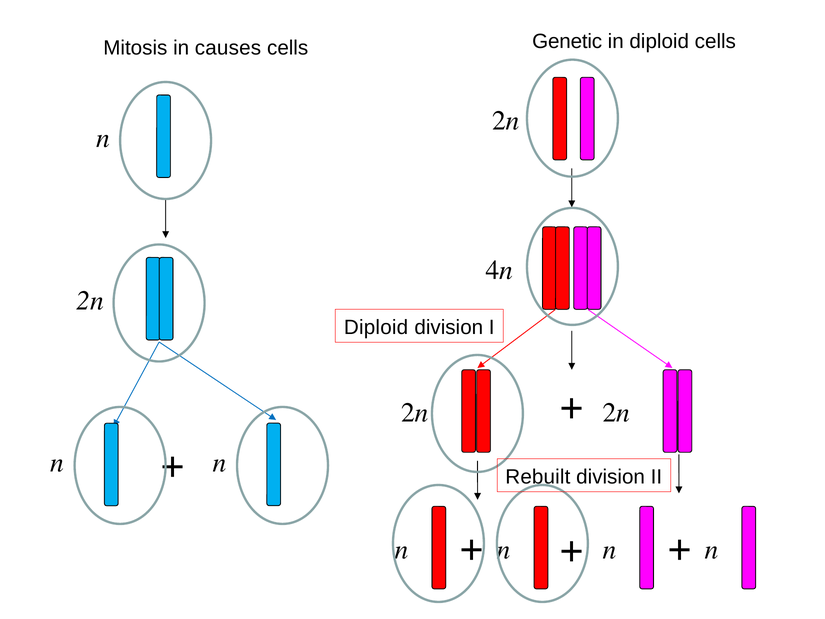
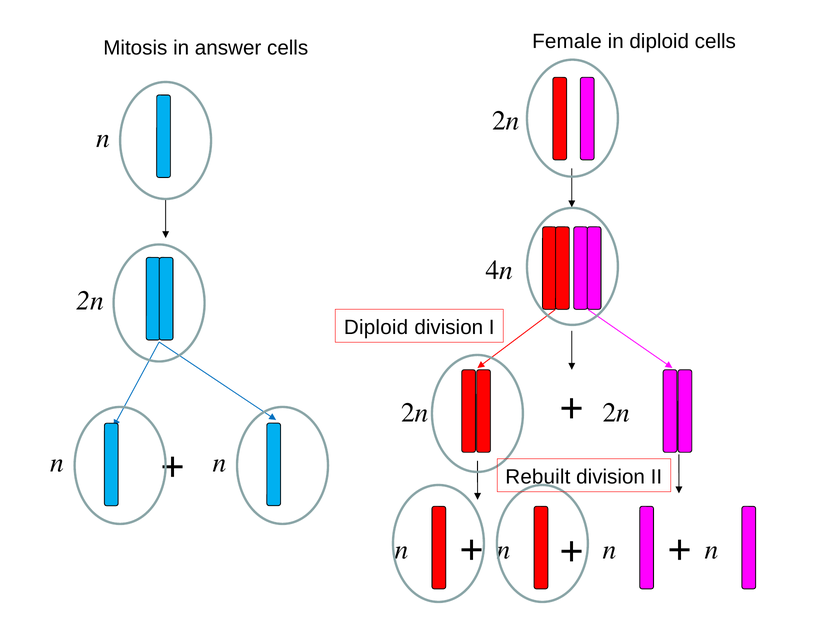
Genetic: Genetic -> Female
causes: causes -> answer
